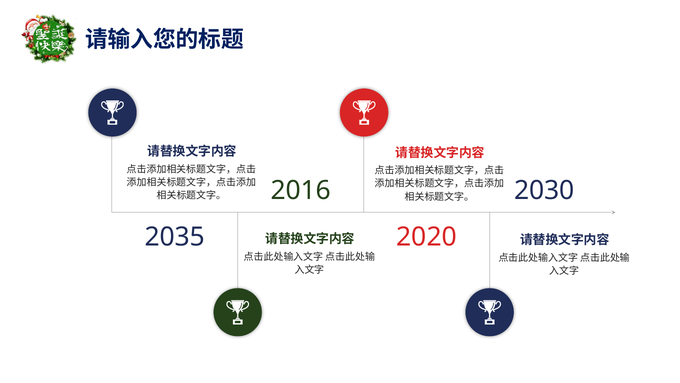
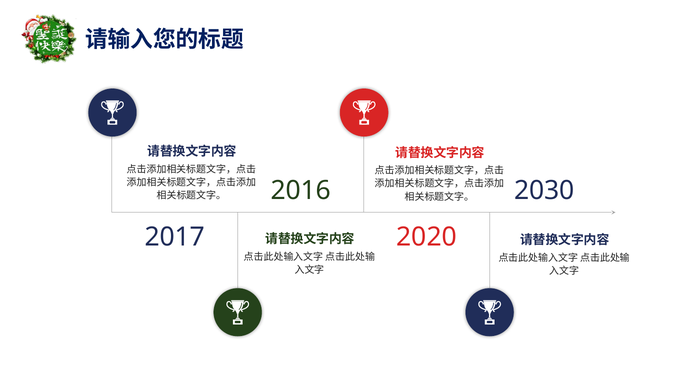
2035: 2035 -> 2017
